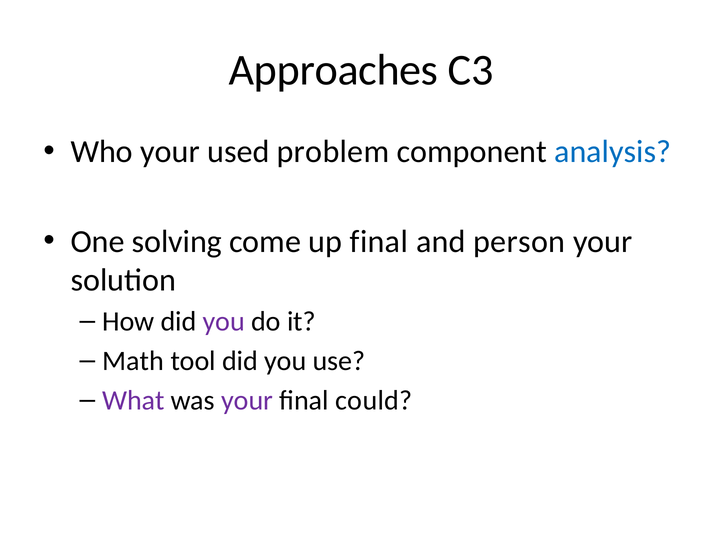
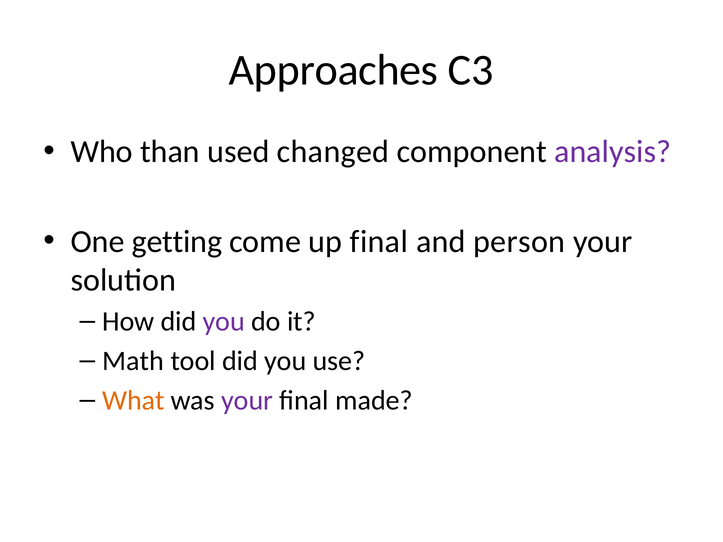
Who your: your -> than
problem: problem -> changed
analysis colour: blue -> purple
solving: solving -> getting
What colour: purple -> orange
could: could -> made
